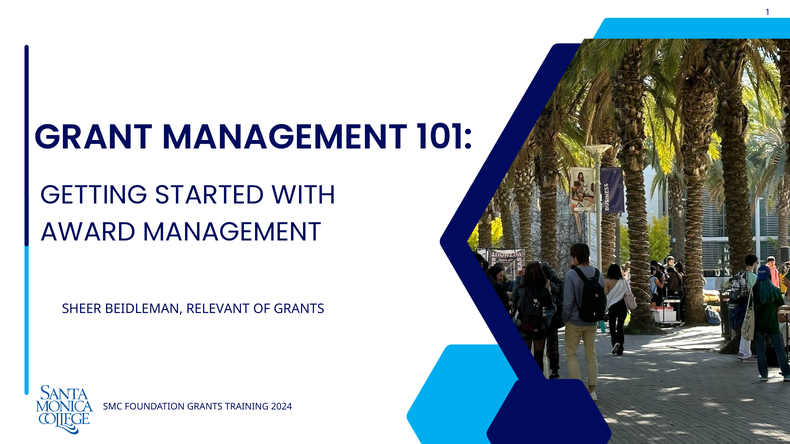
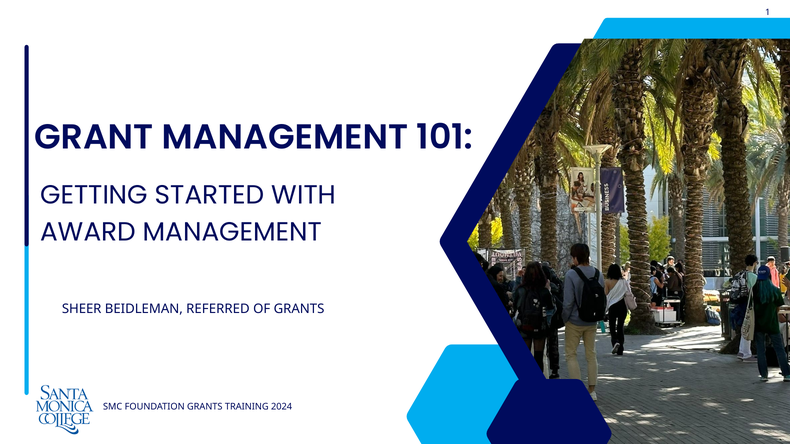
RELEVANT: RELEVANT -> REFERRED
